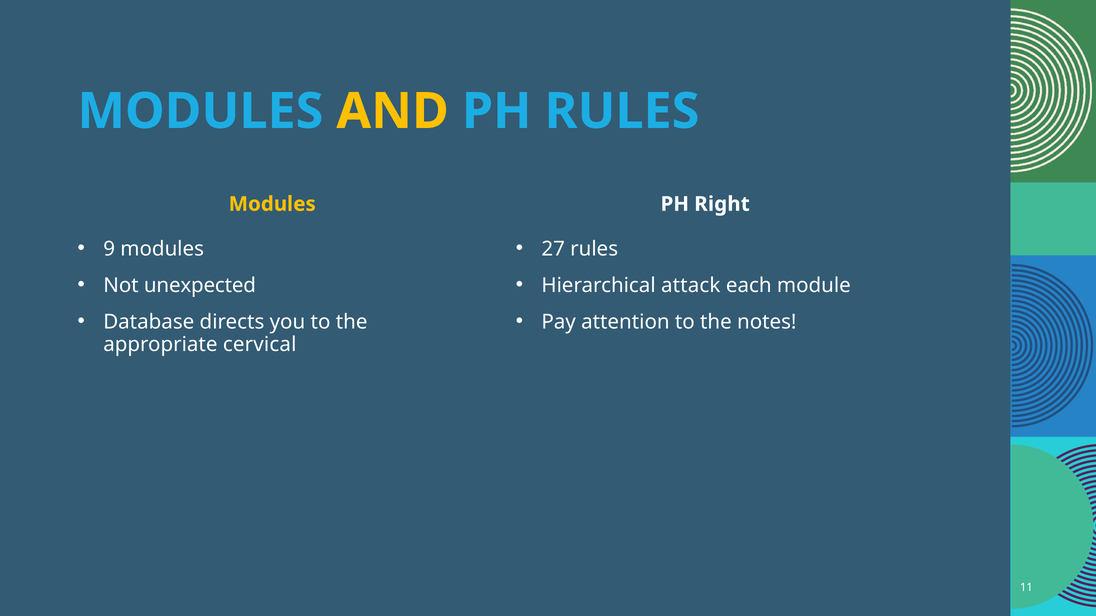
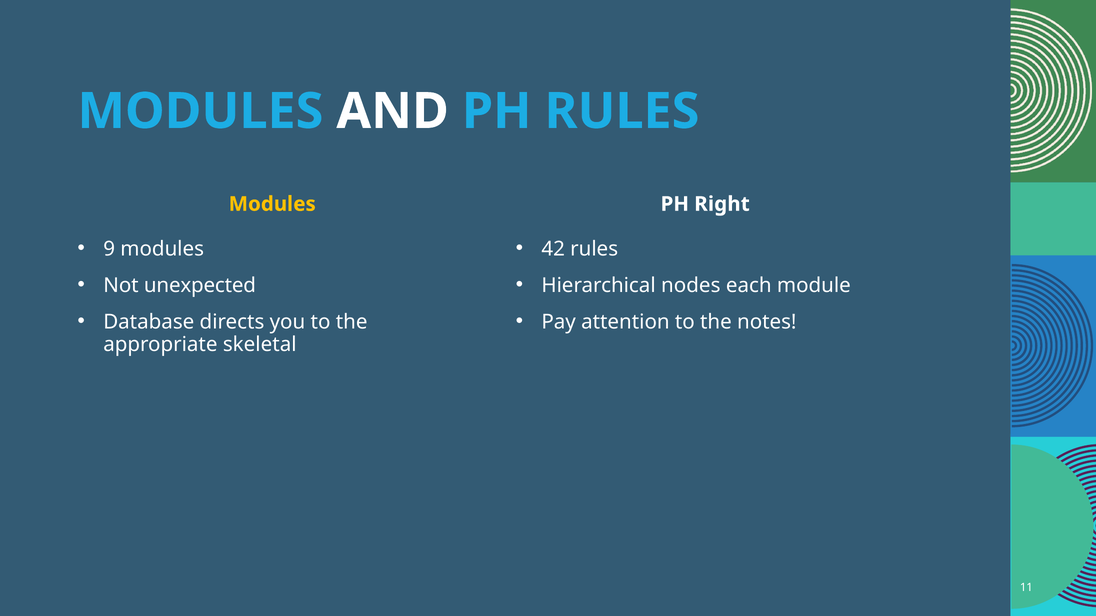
AND colour: yellow -> white
27: 27 -> 42
attack: attack -> nodes
cervical: cervical -> skeletal
